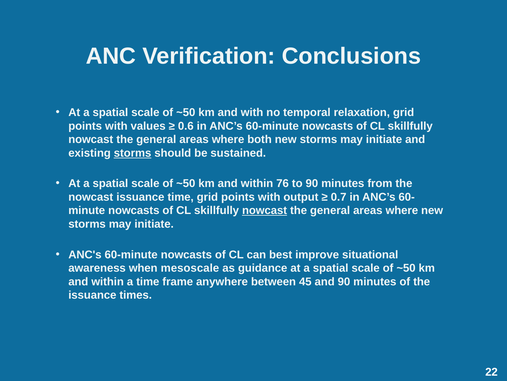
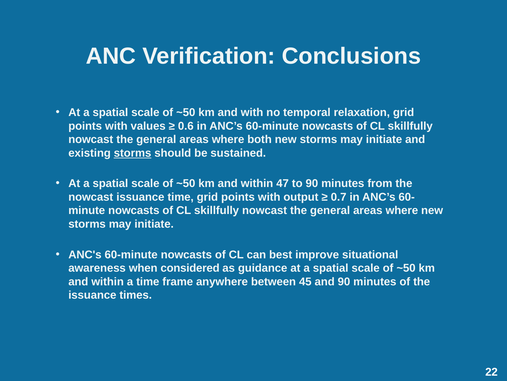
76: 76 -> 47
nowcast at (265, 210) underline: present -> none
mesoscale: mesoscale -> considered
